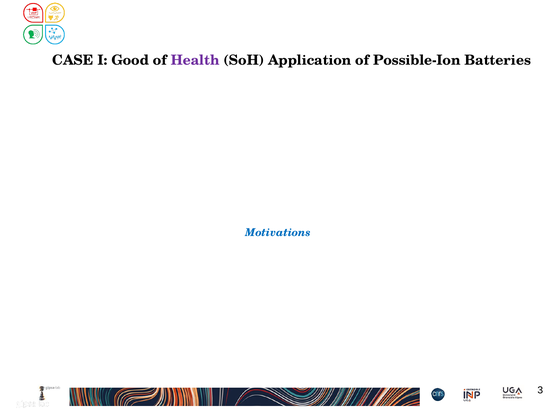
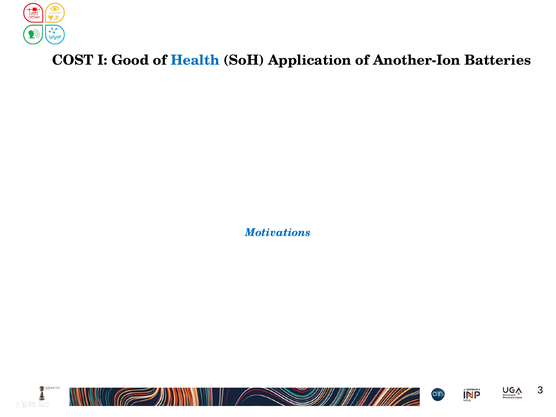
CASE: CASE -> COST
Health colour: purple -> blue
Possible-Ion: Possible-Ion -> Another-Ion
